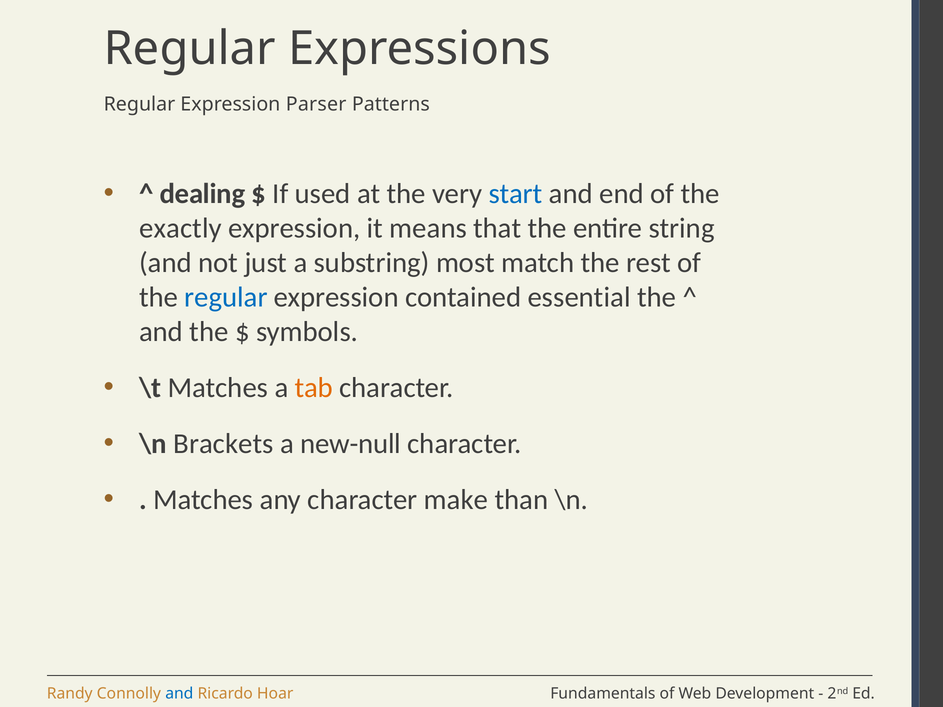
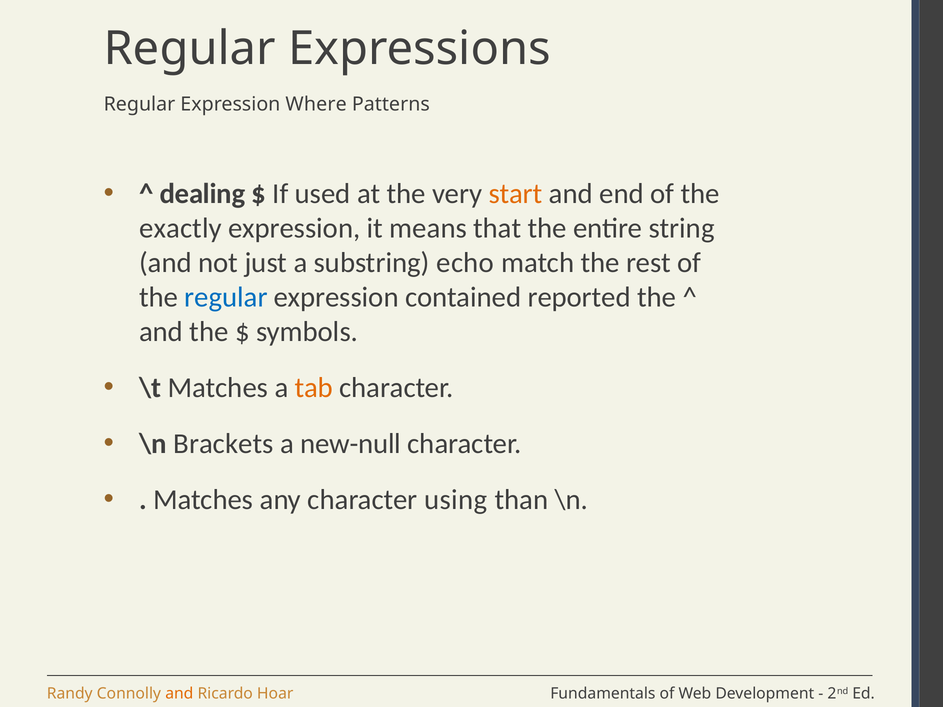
Parser: Parser -> Where
start colour: blue -> orange
most: most -> echo
essential: essential -> reported
make: make -> using
and at (179, 694) colour: blue -> orange
